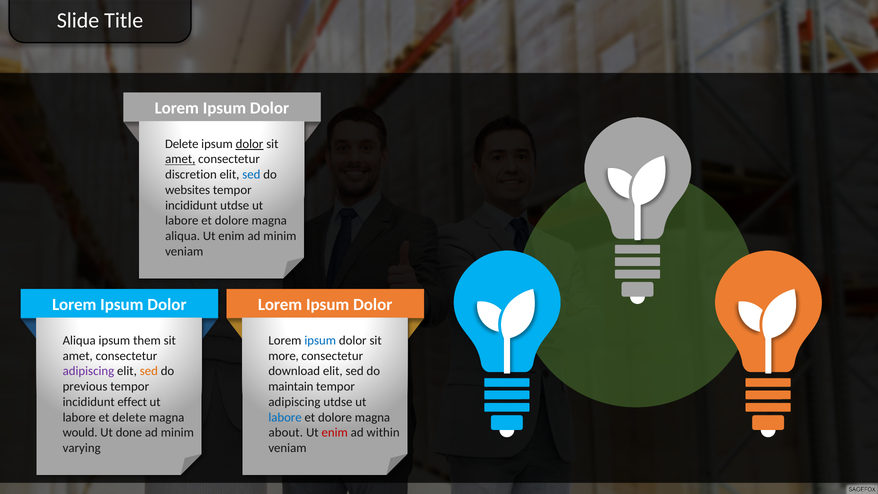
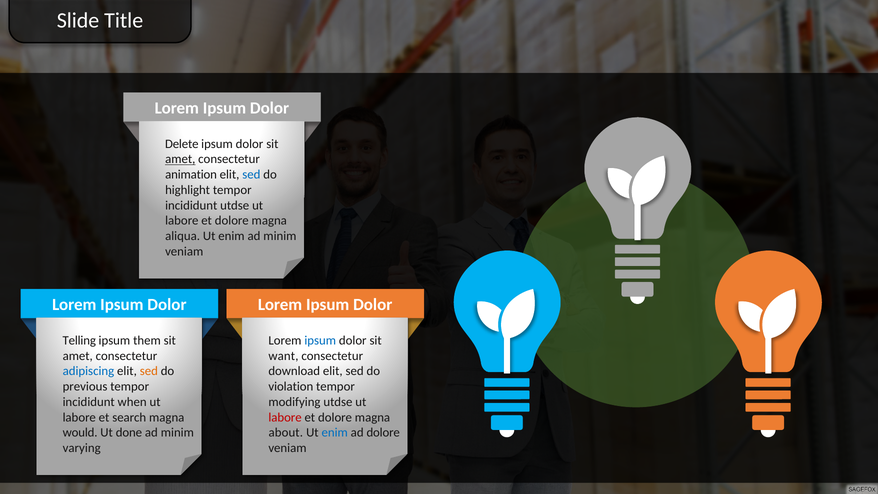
dolor at (250, 144) underline: present -> none
discretion: discretion -> animation
websites: websites -> highlight
Aliqua at (79, 340): Aliqua -> Telling
more: more -> want
adipiscing at (88, 371) colour: purple -> blue
maintain: maintain -> violation
effect: effect -> when
adipiscing at (294, 402): adipiscing -> modifying
et delete: delete -> search
labore at (285, 417) colour: blue -> red
enim at (335, 433) colour: red -> blue
ad within: within -> dolore
